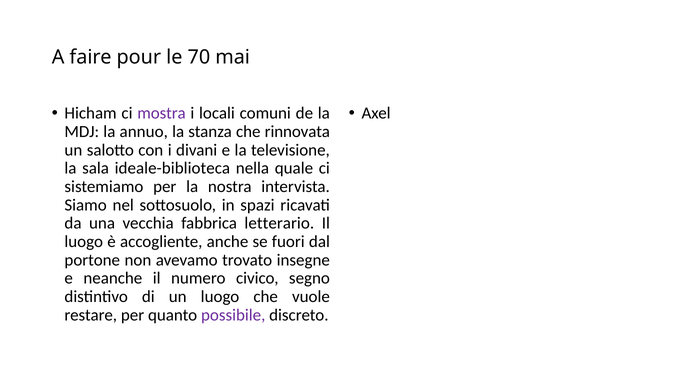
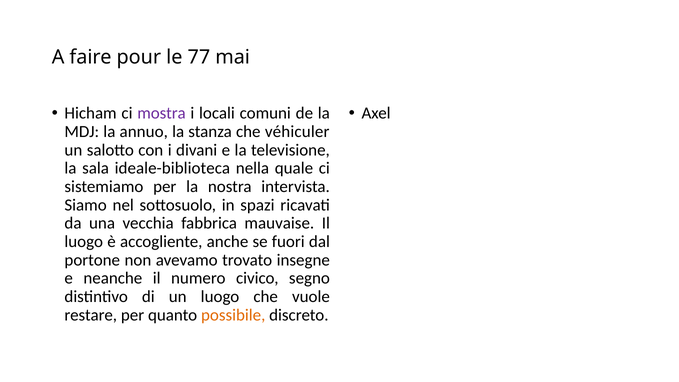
70: 70 -> 77
rinnovata: rinnovata -> véhiculer
letterario: letterario -> mauvaise
possibile colour: purple -> orange
